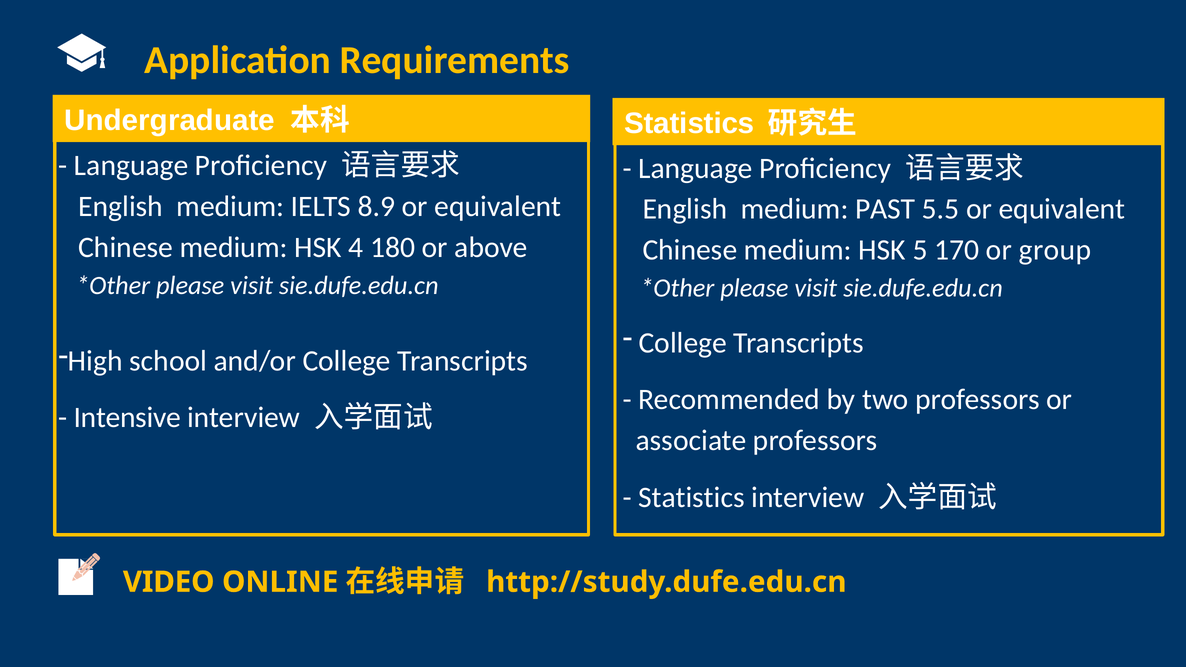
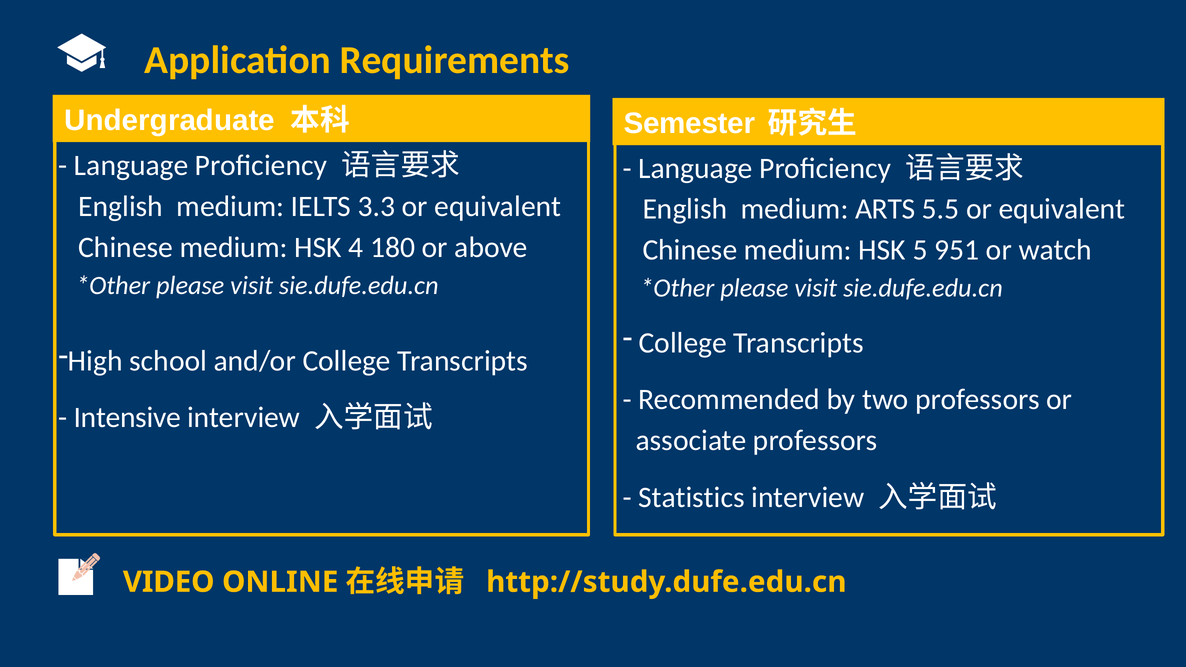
Statistics at (689, 124): Statistics -> Semester
8.9: 8.9 -> 3.3
PAST: PAST -> ARTS
170: 170 -> 951
group: group -> watch
